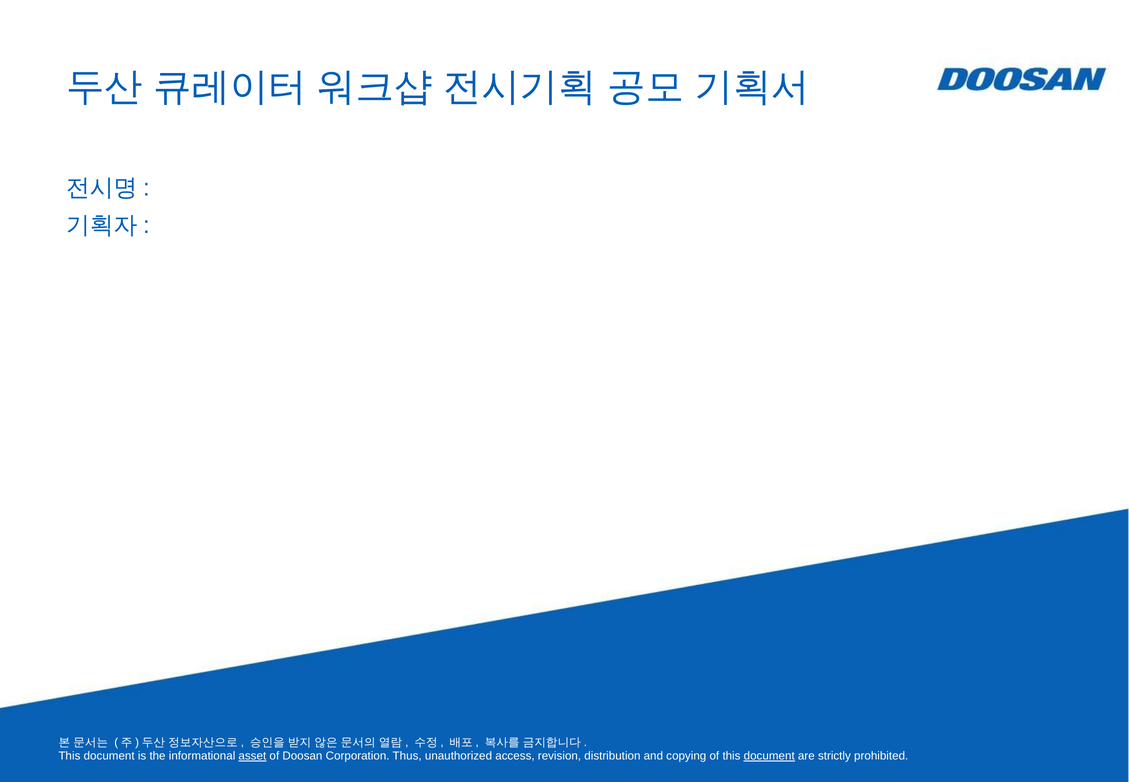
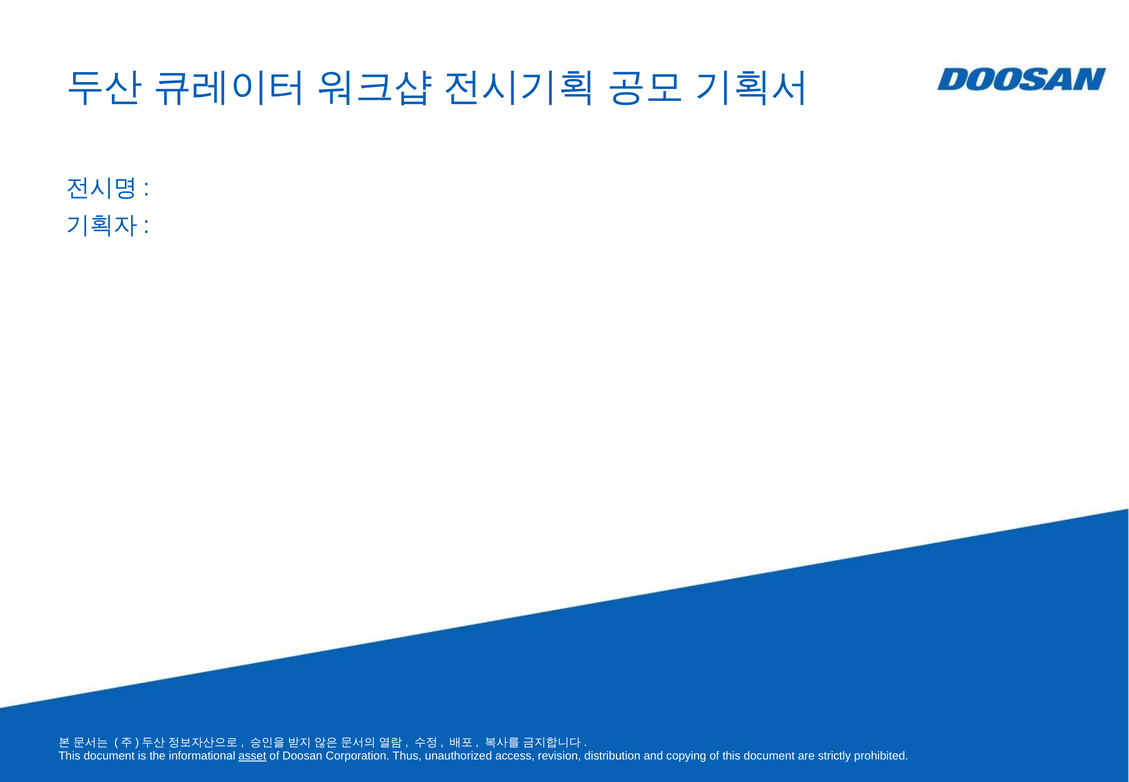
document at (769, 756) underline: present -> none
